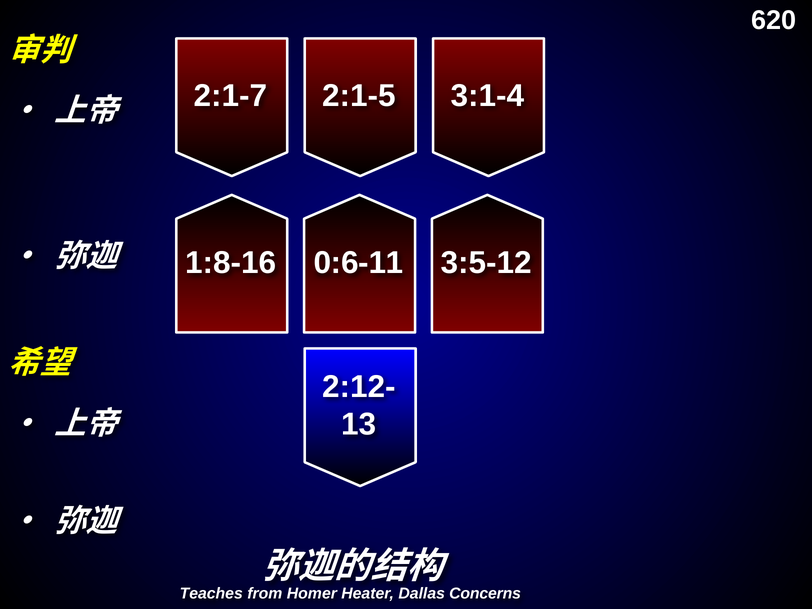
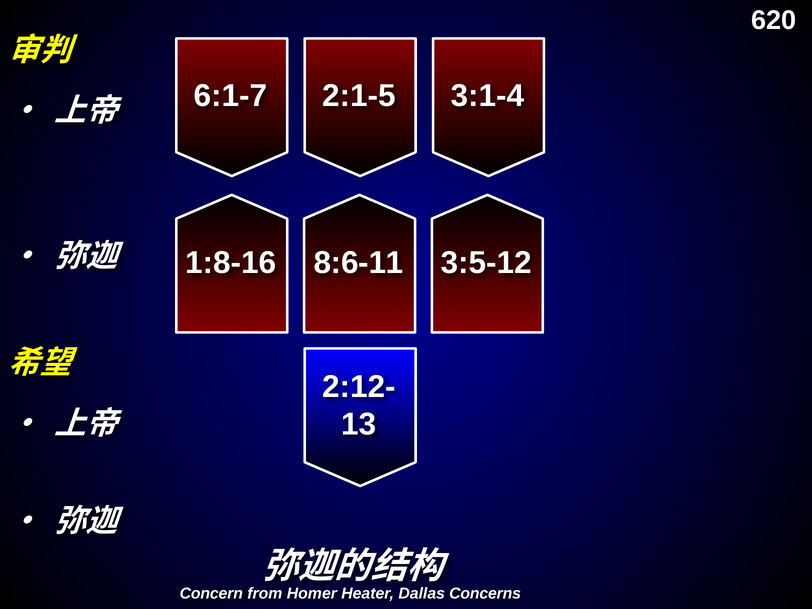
2:1-7: 2:1-7 -> 6:1-7
0:6-11: 0:6-11 -> 8:6-11
Teaches: Teaches -> Concern
